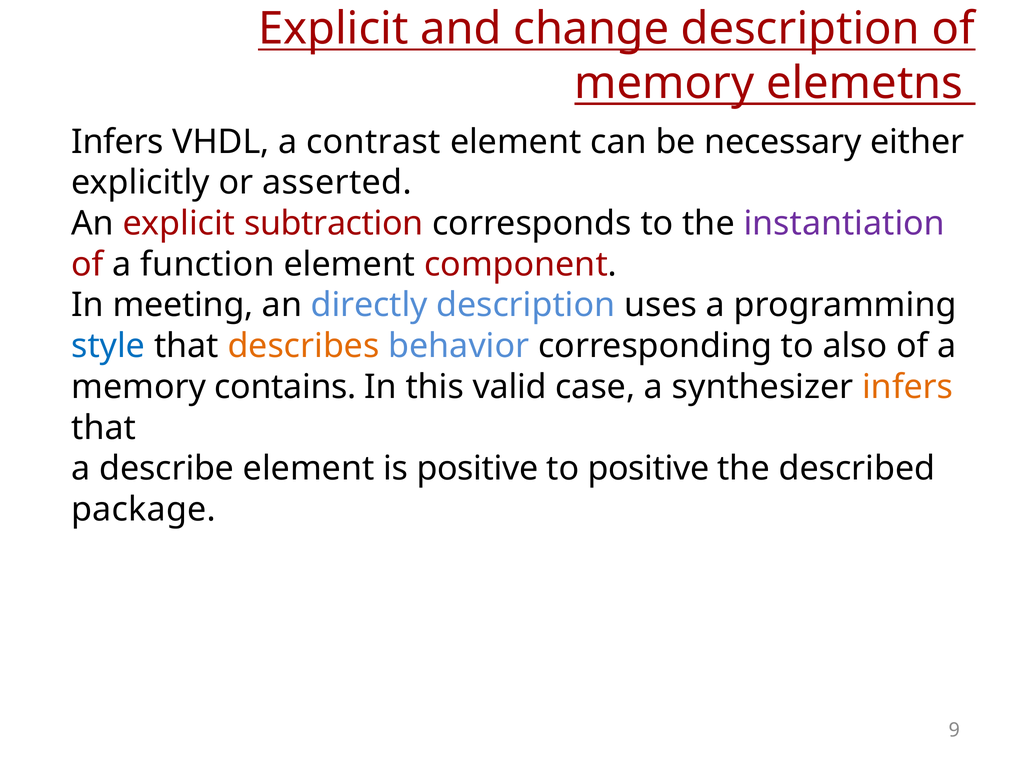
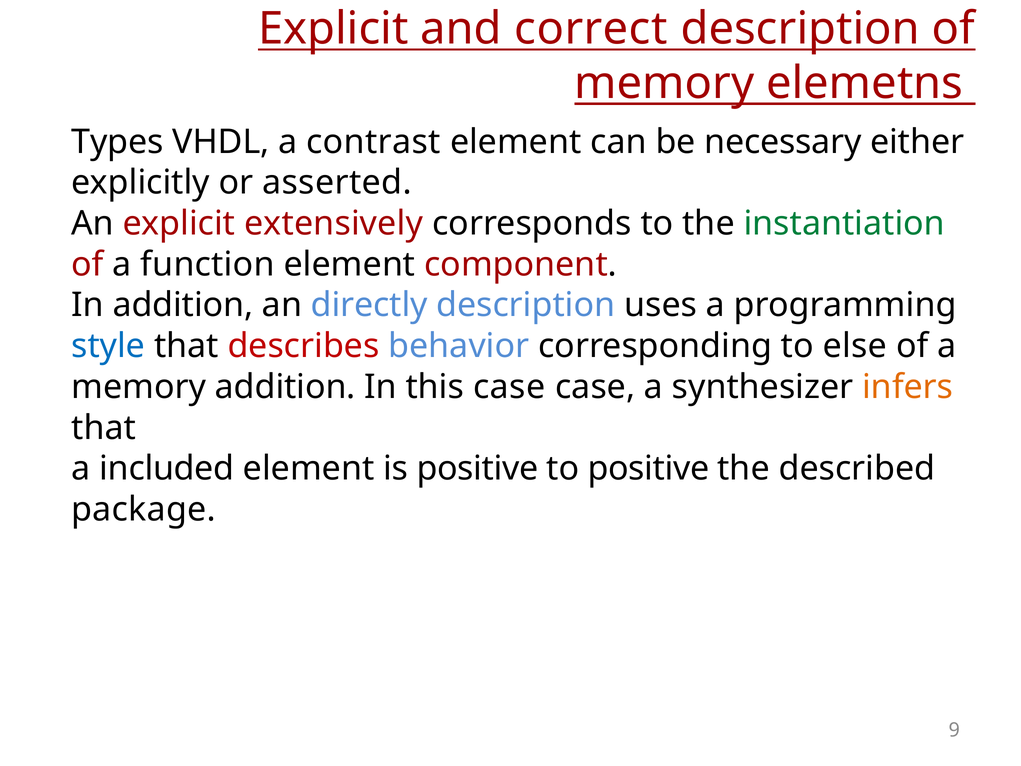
change: change -> correct
Infers at (117, 142): Infers -> Types
subtraction: subtraction -> extensively
instantiation colour: purple -> green
In meeting: meeting -> addition
describes colour: orange -> red
also: also -> else
memory contains: contains -> addition
this valid: valid -> case
describe: describe -> included
